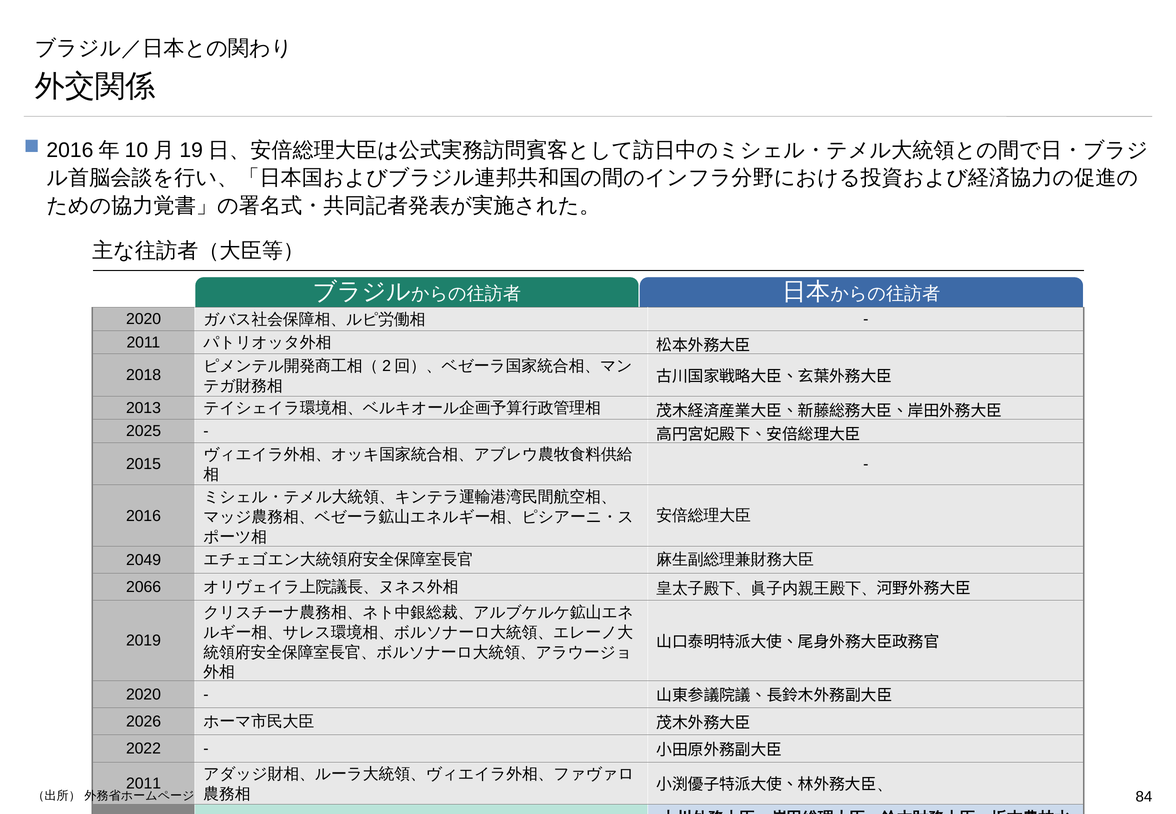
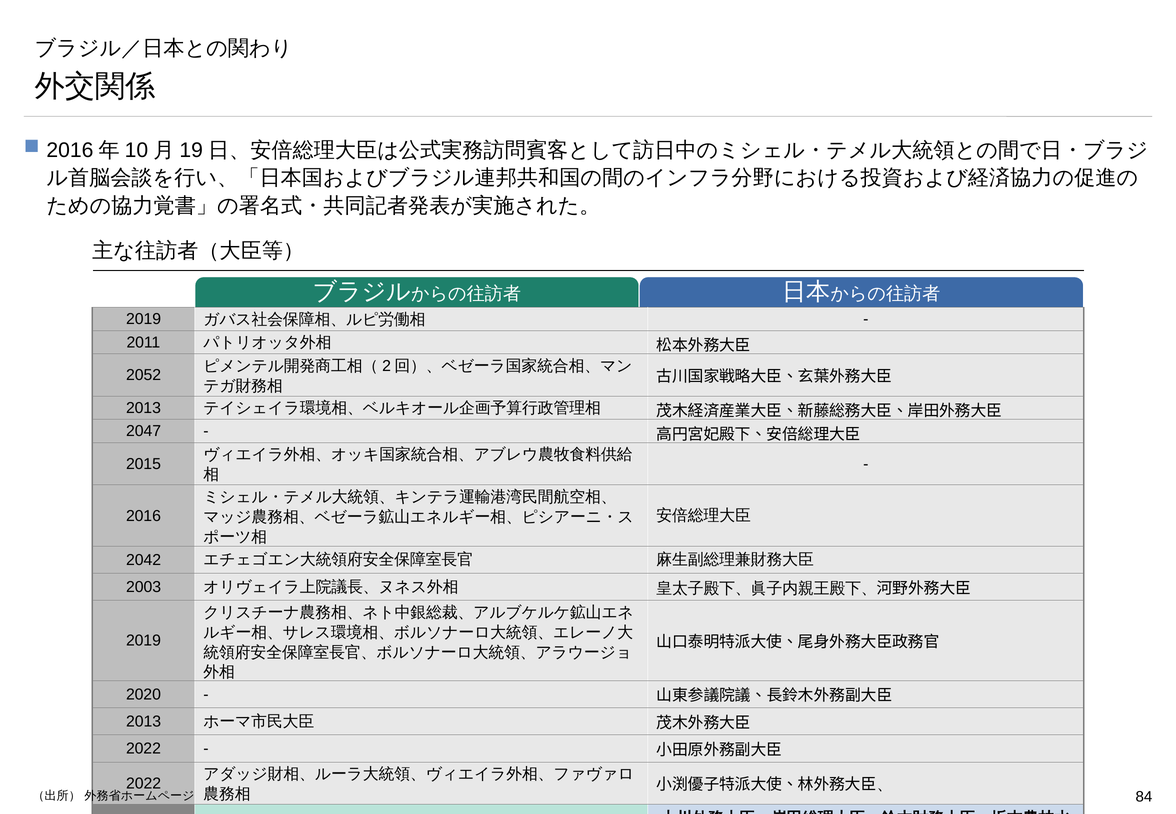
2020 at (144, 319): 2020 -> 2019
2018: 2018 -> 2052
2025: 2025 -> 2047
2049: 2049 -> 2042
2066: 2066 -> 2003
2026 at (144, 722): 2026 -> 2013
2011 at (144, 784): 2011 -> 2022
